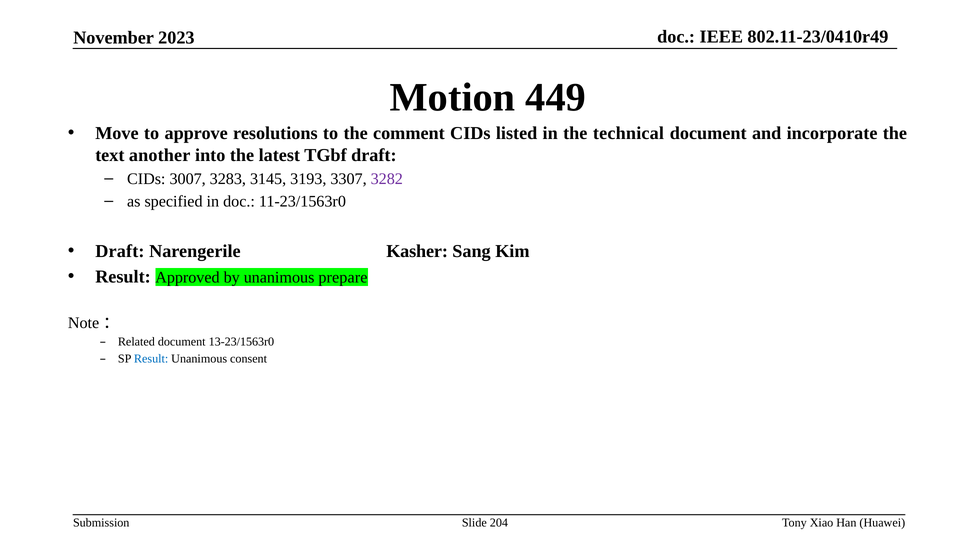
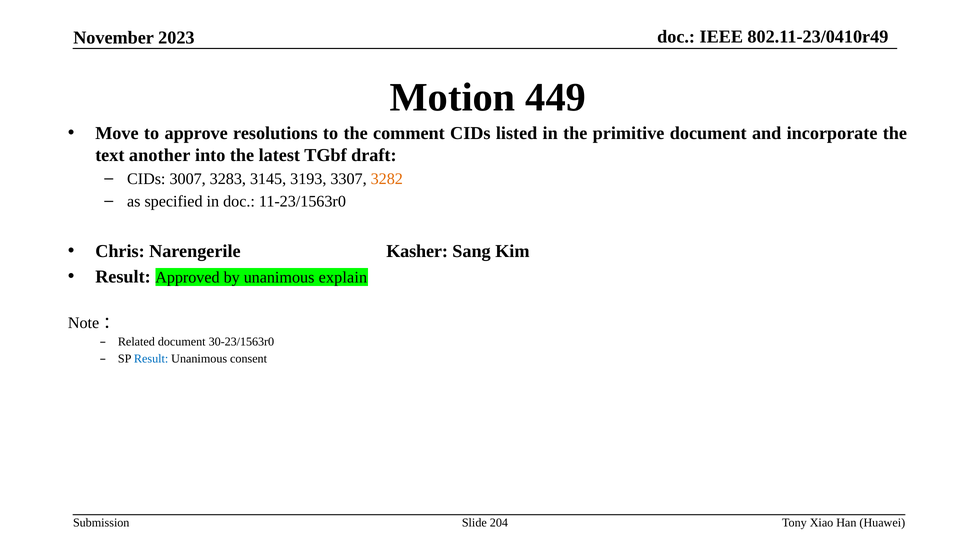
technical: technical -> primitive
3282 colour: purple -> orange
Draft at (120, 251): Draft -> Chris
prepare: prepare -> explain
13-23/1563r0: 13-23/1563r0 -> 30-23/1563r0
